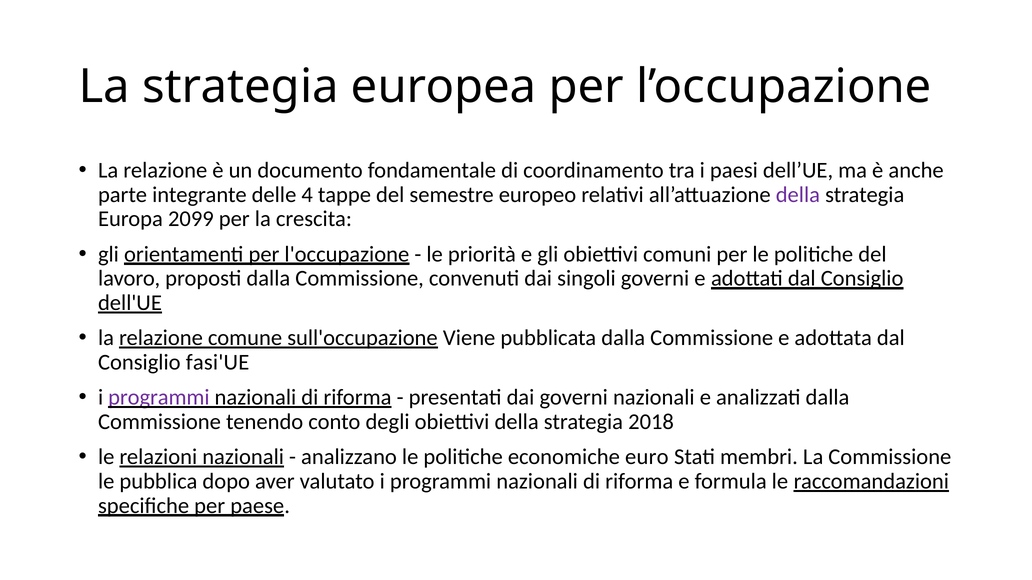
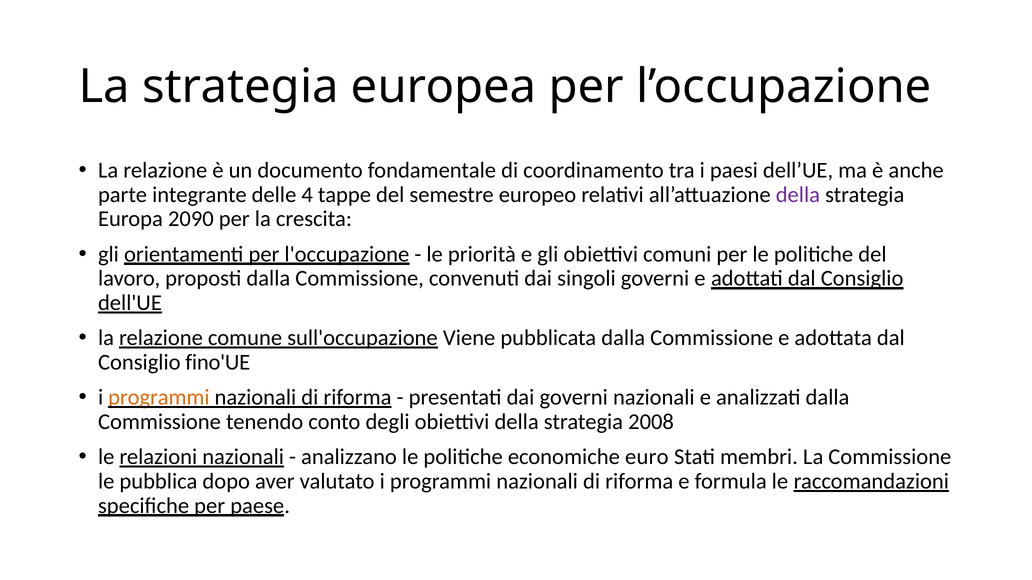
2099: 2099 -> 2090
fasi'UE: fasi'UE -> fino'UE
programmi at (159, 398) colour: purple -> orange
2018: 2018 -> 2008
